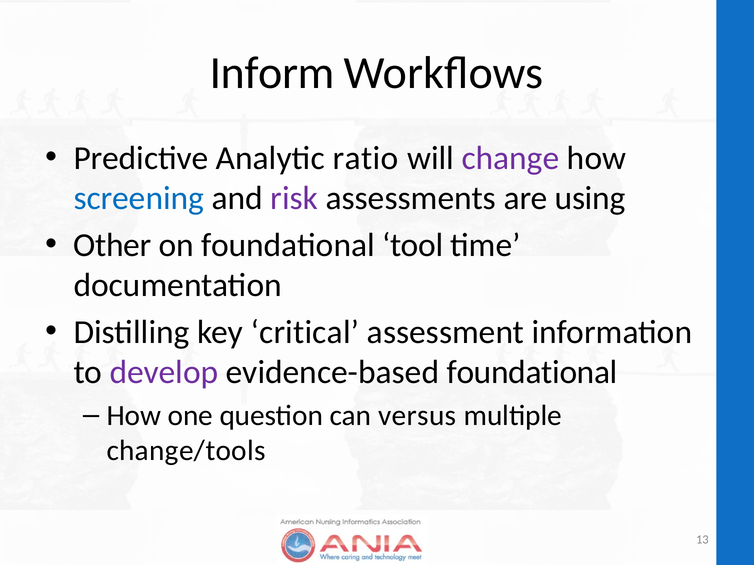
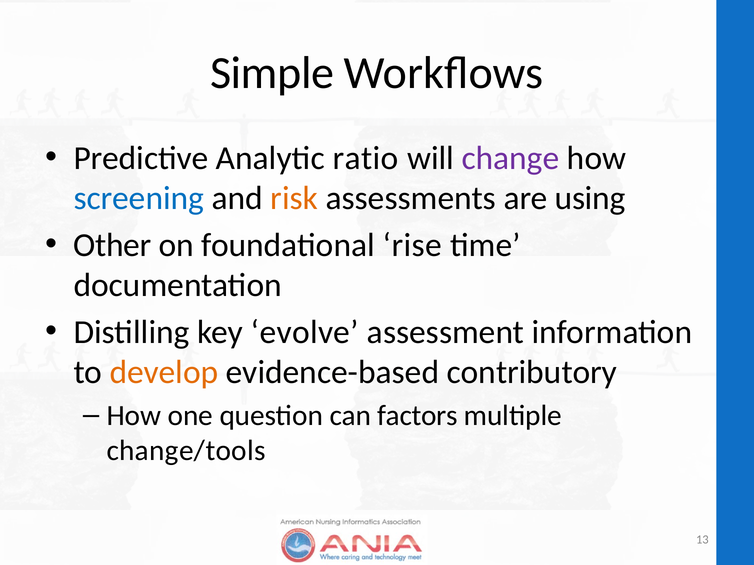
Inform: Inform -> Simple
risk colour: purple -> orange
tool: tool -> rise
critical: critical -> evolve
develop colour: purple -> orange
evidence-based foundational: foundational -> contributory
versus: versus -> factors
